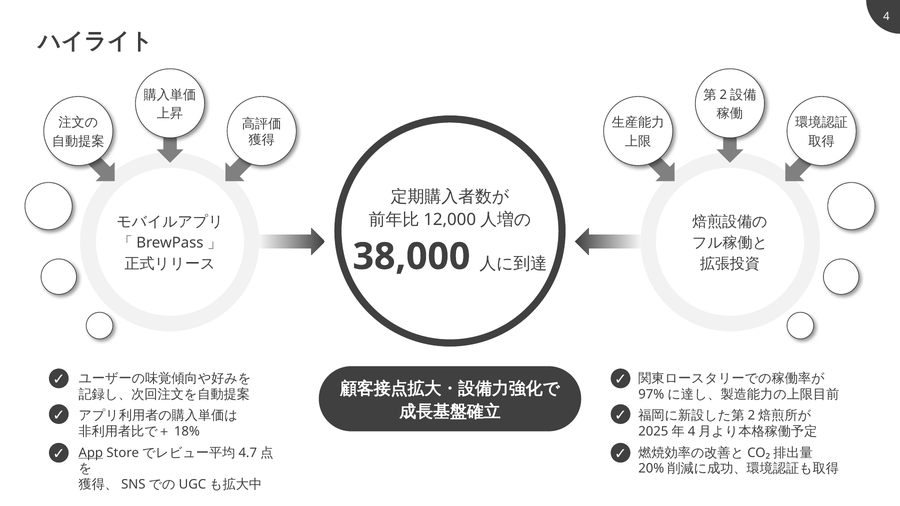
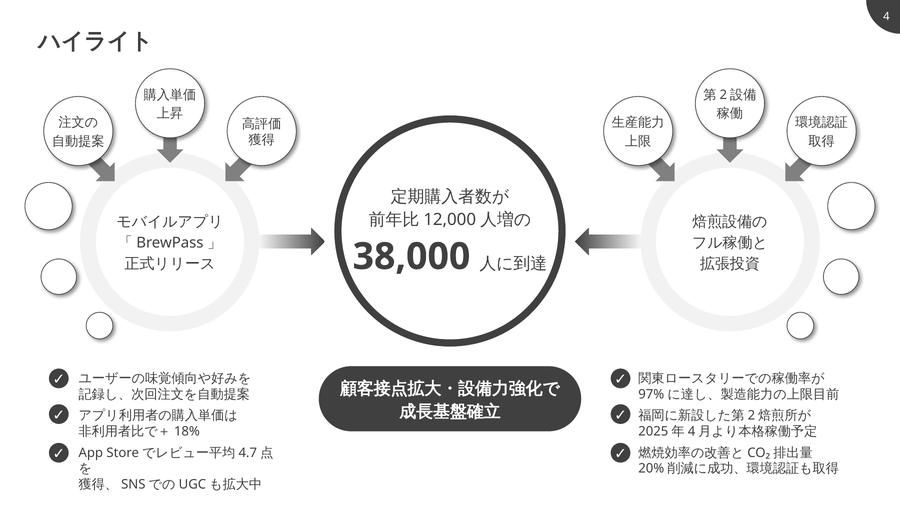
App underline: present -> none
